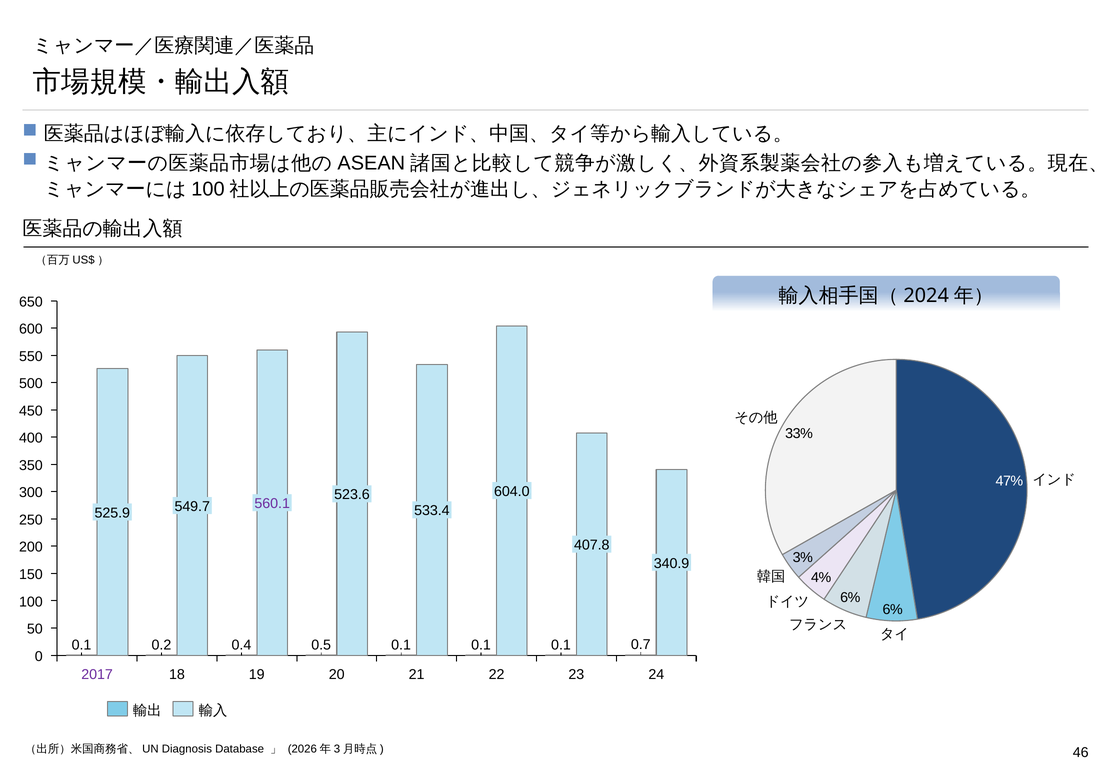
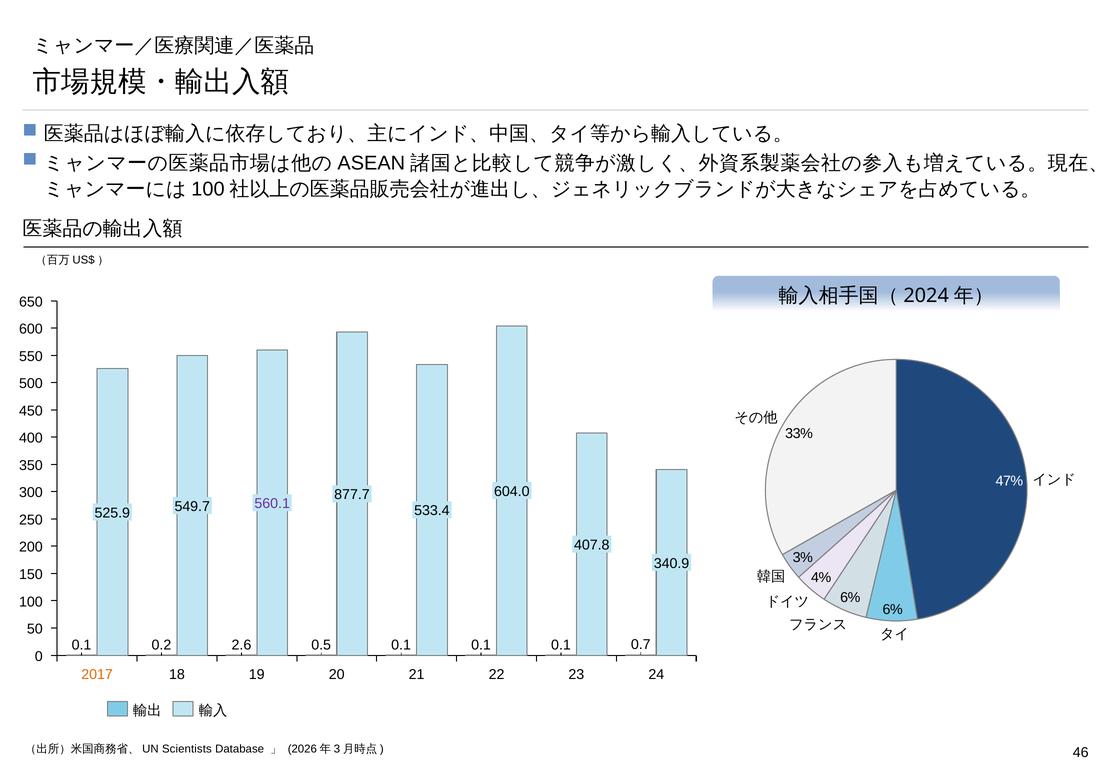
523.6: 523.6 -> 877.7
0.4: 0.4 -> 2.6
2017 colour: purple -> orange
Diagnosis: Diagnosis -> Scientists
